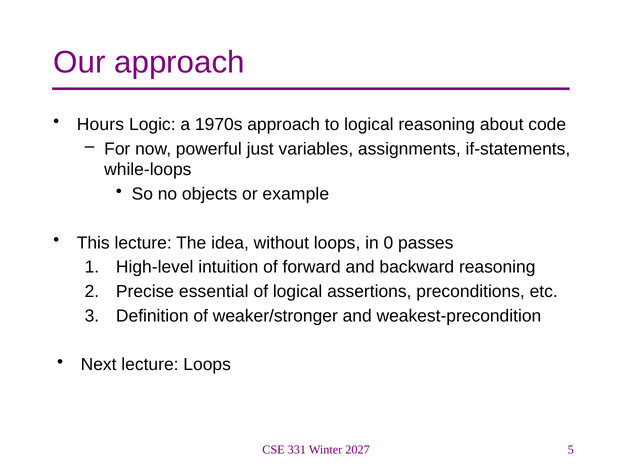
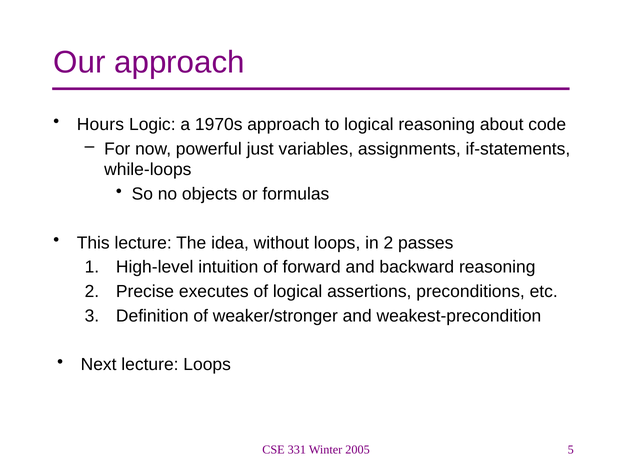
example: example -> formulas
in 0: 0 -> 2
essential: essential -> executes
2027: 2027 -> 2005
